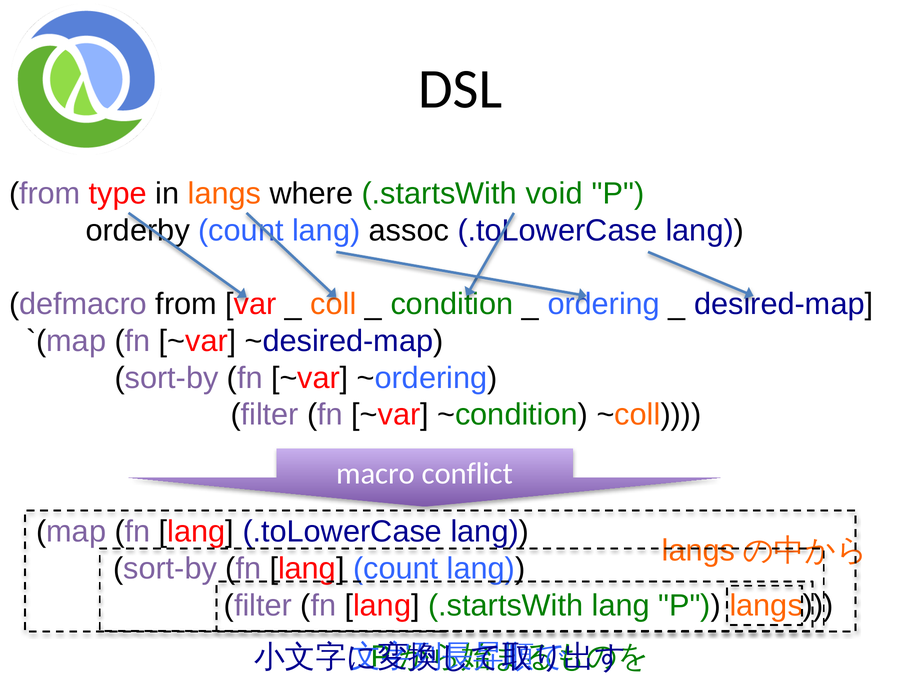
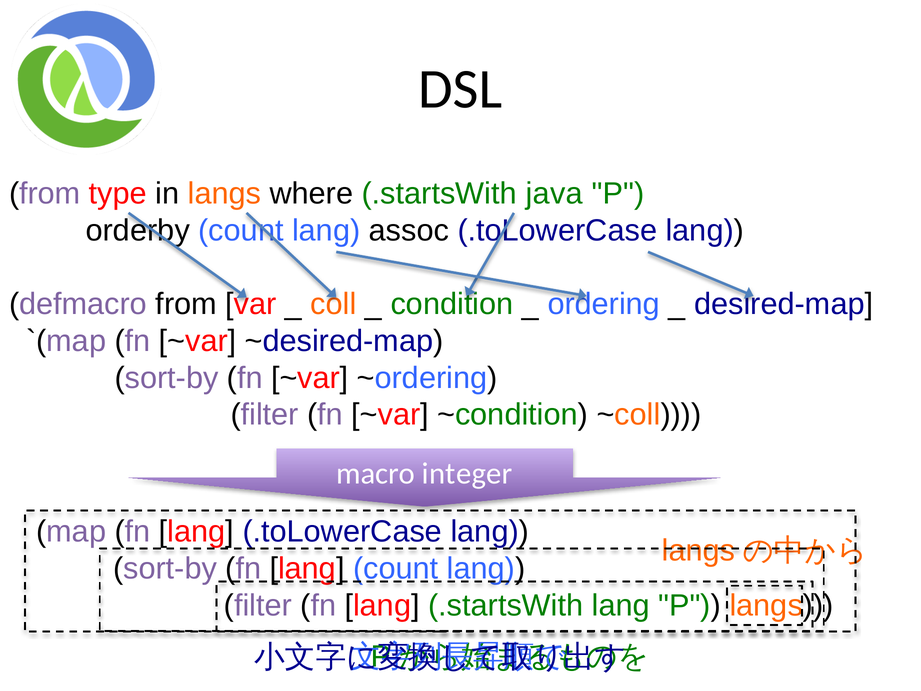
void: void -> java
conflict: conflict -> integer
